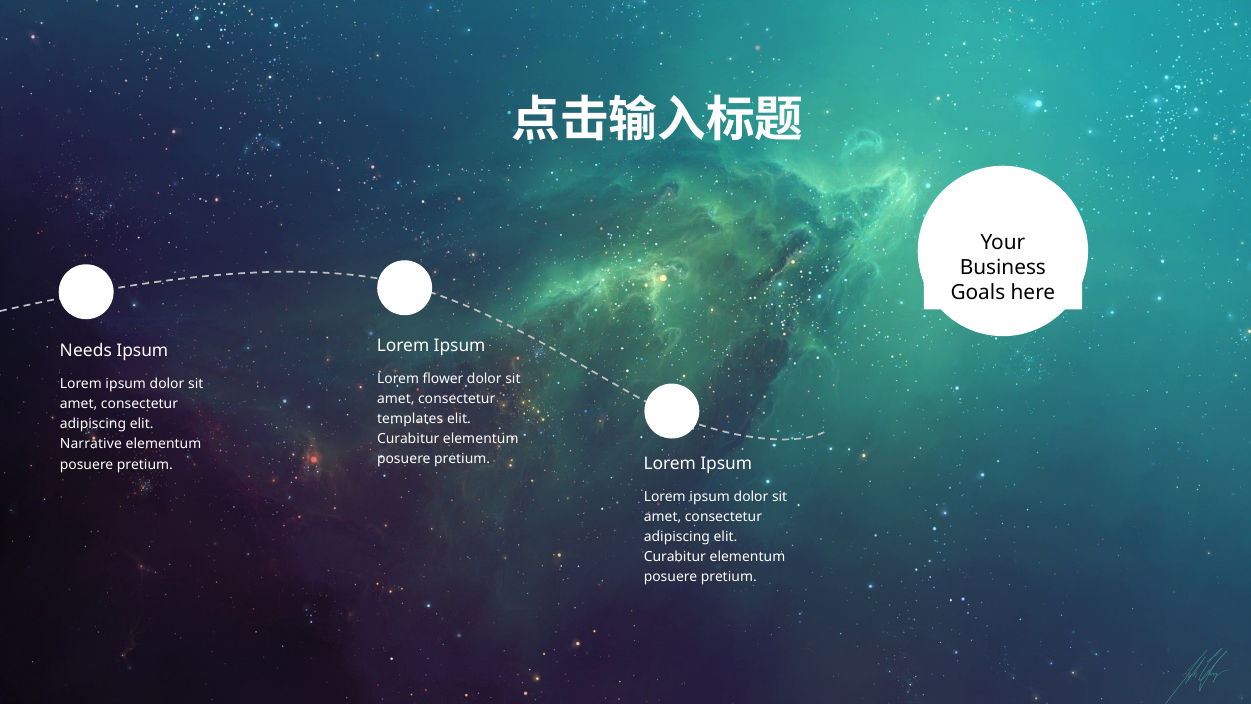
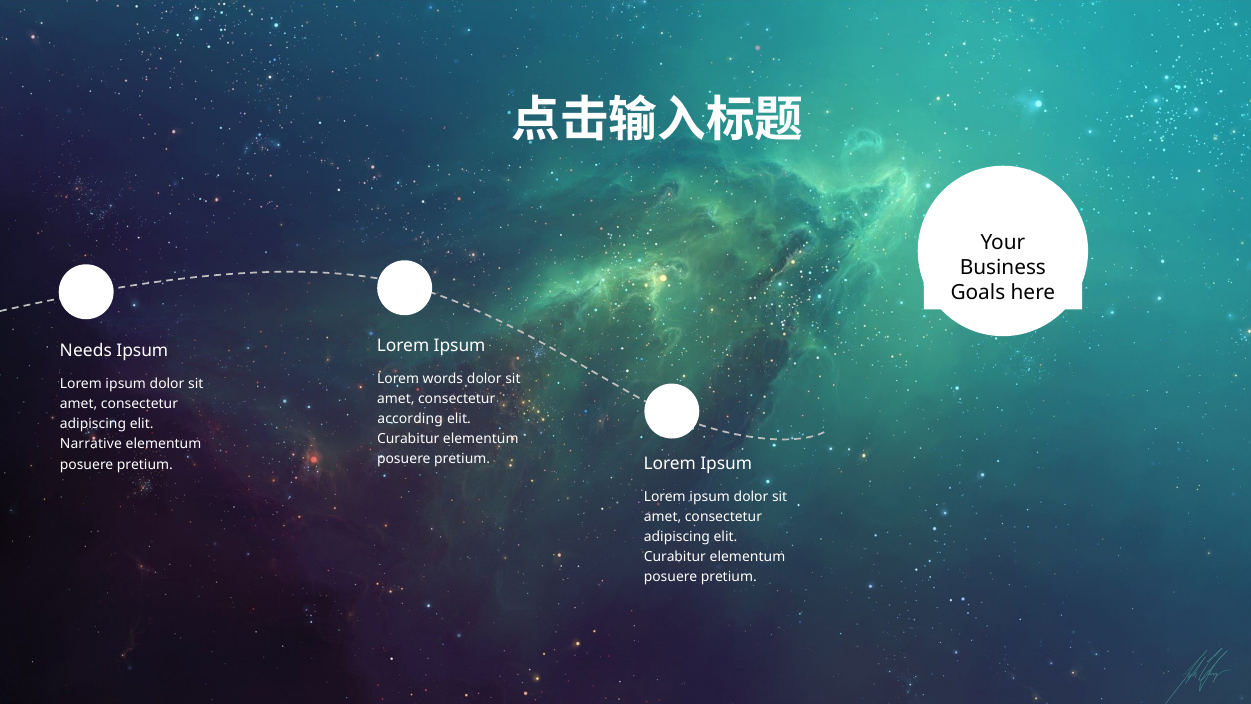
flower: flower -> words
templates: templates -> according
